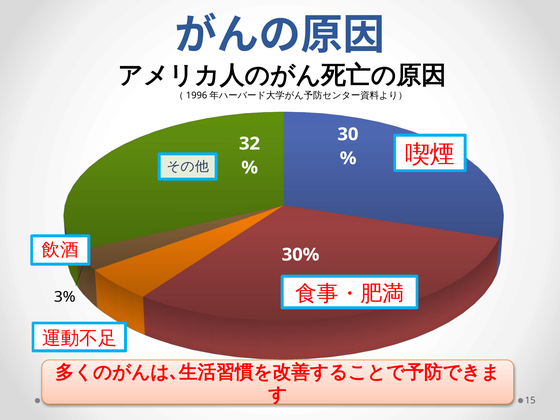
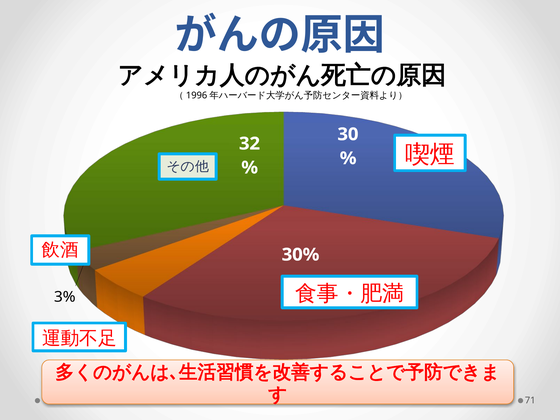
15: 15 -> 71
